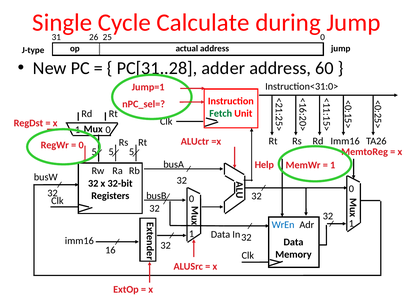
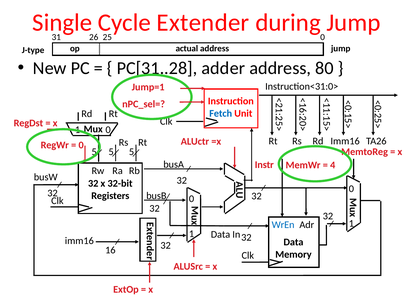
Calculate: Calculate -> Extender
60: 60 -> 80
Fetch colour: green -> blue
Help: Help -> Instr
1 at (333, 165): 1 -> 4
